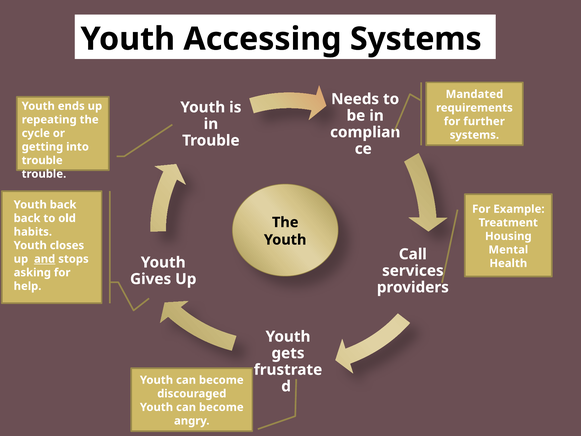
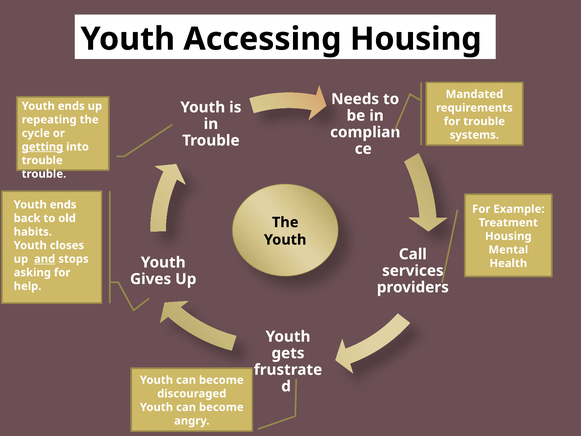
Accessing Systems: Systems -> Housing
for further: further -> trouble
getting underline: none -> present
back at (63, 205): back -> ends
